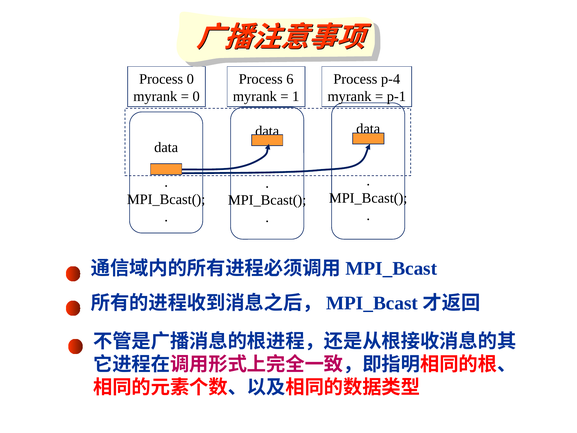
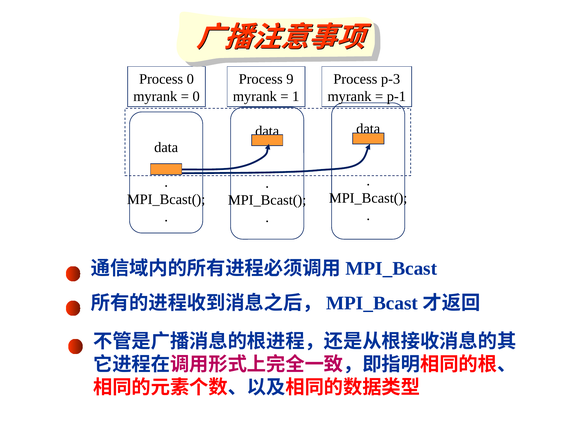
6: 6 -> 9
p-4: p-4 -> p-3
